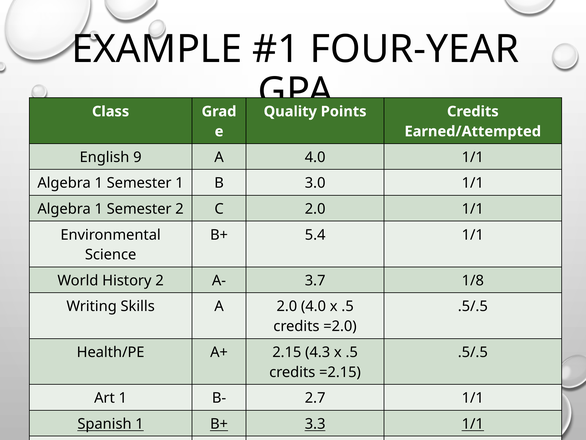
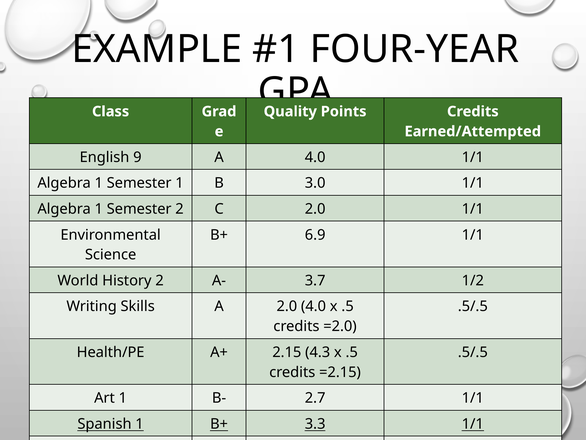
5.4: 5.4 -> 6.9
1/8: 1/8 -> 1/2
